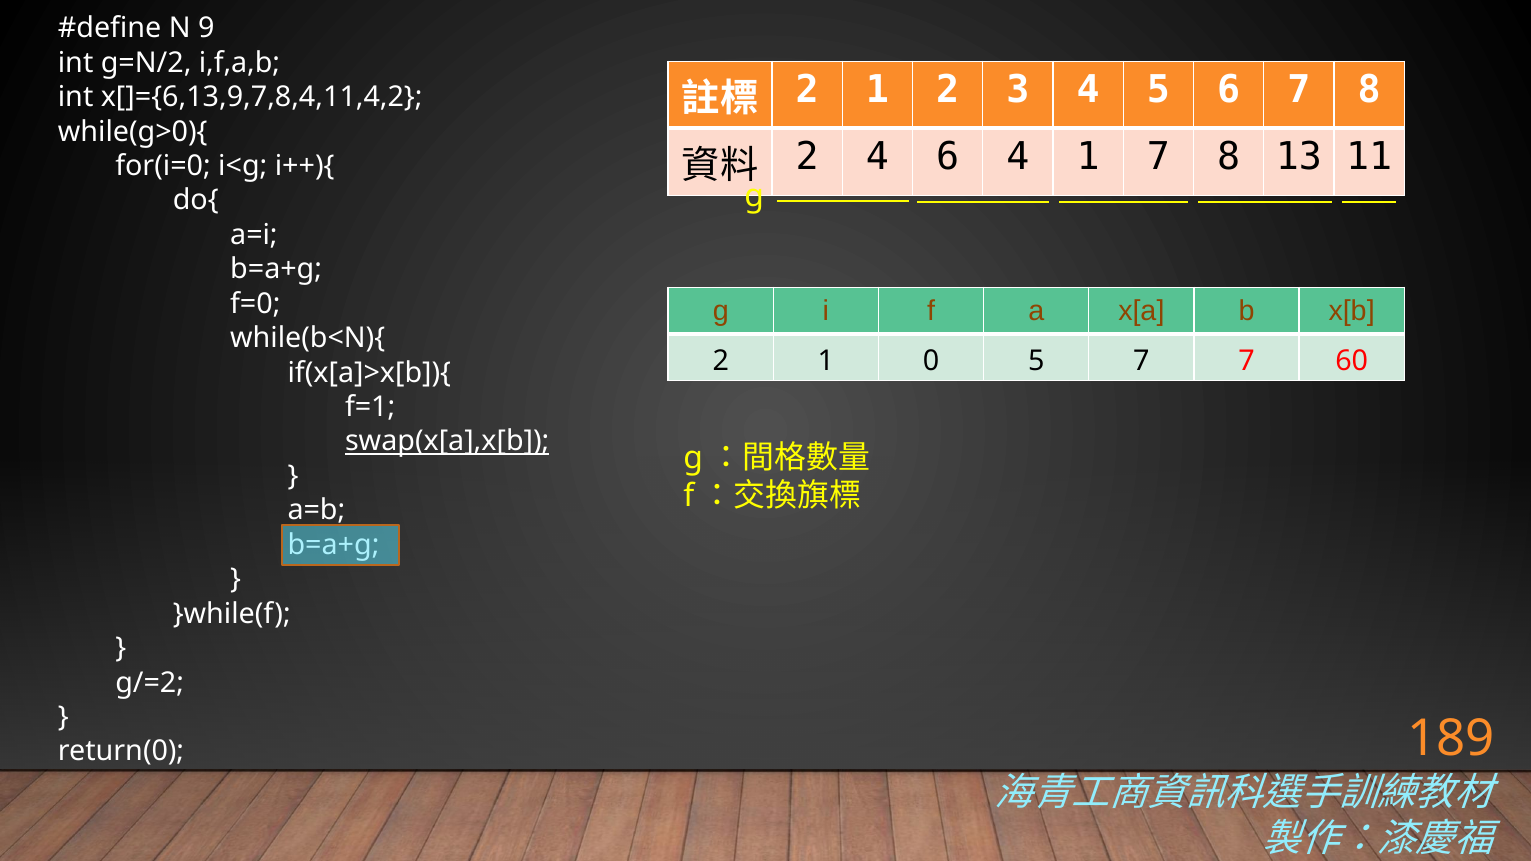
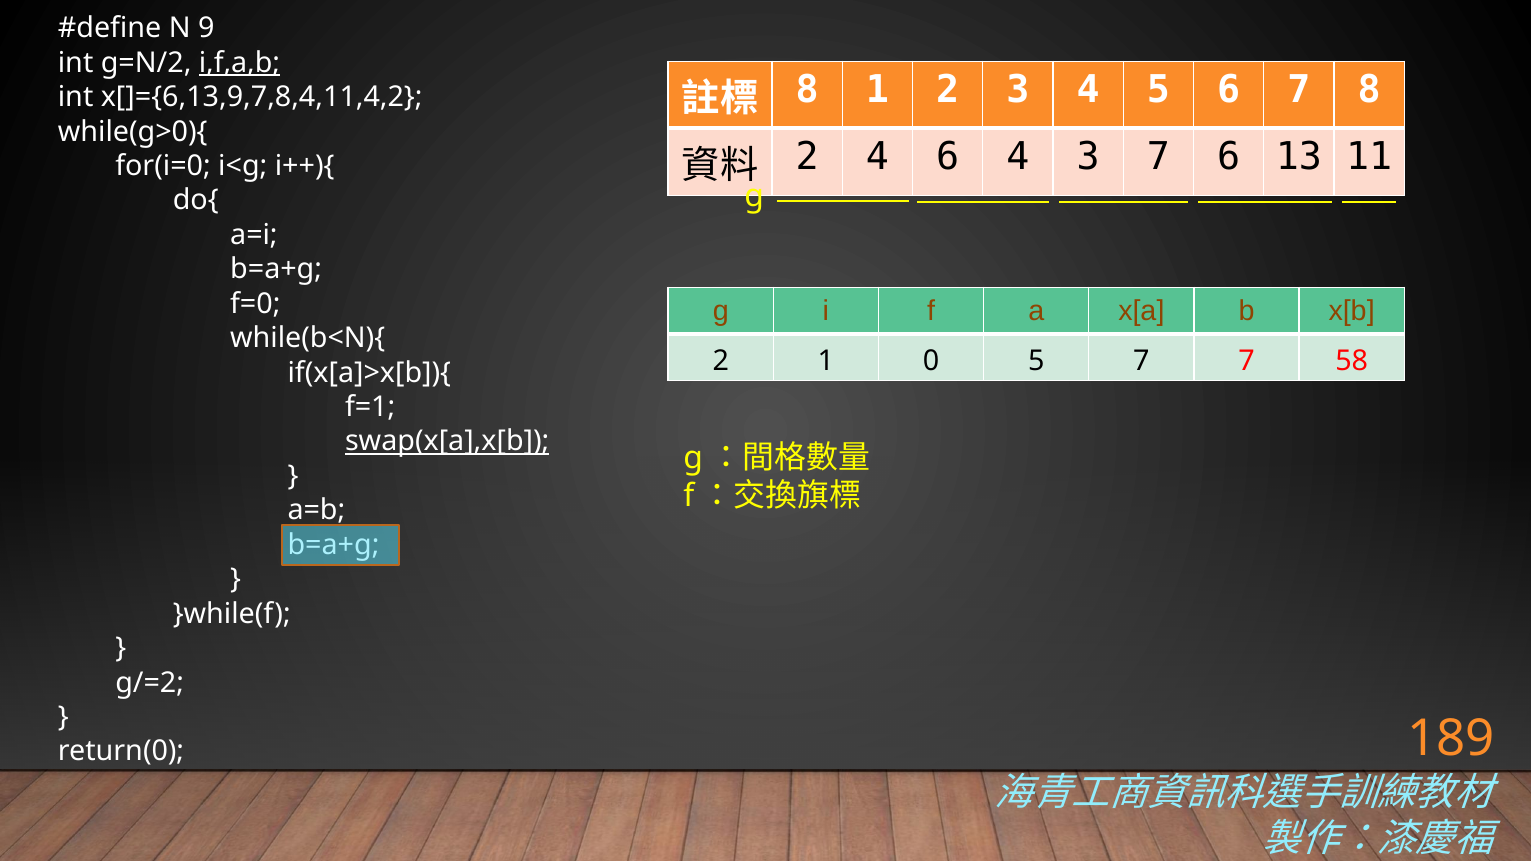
i,f,a,b underline: none -> present
2 at (807, 90): 2 -> 8
4 1: 1 -> 3
8 at (1229, 157): 8 -> 6
60: 60 -> 58
